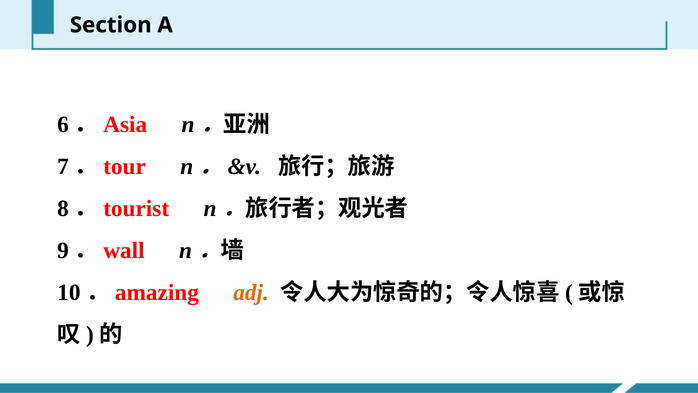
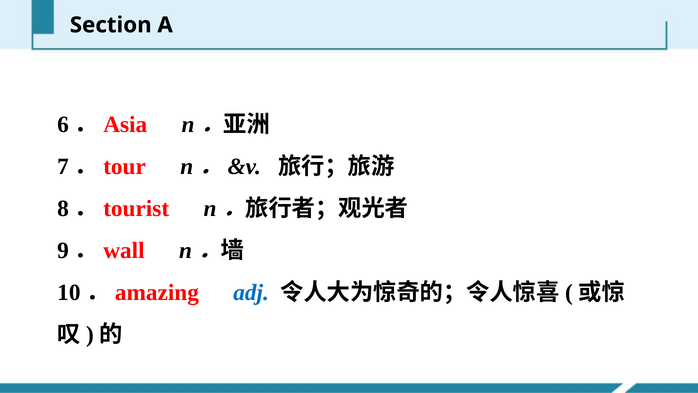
adj colour: orange -> blue
